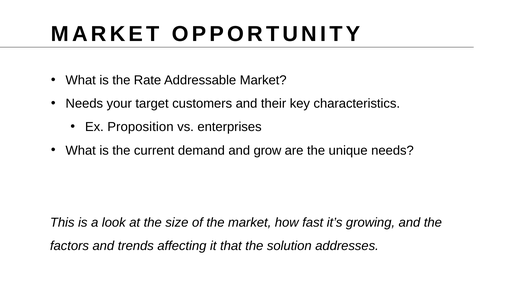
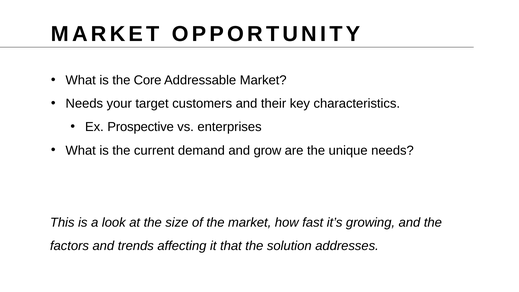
Rate: Rate -> Core
Proposition: Proposition -> Prospective
